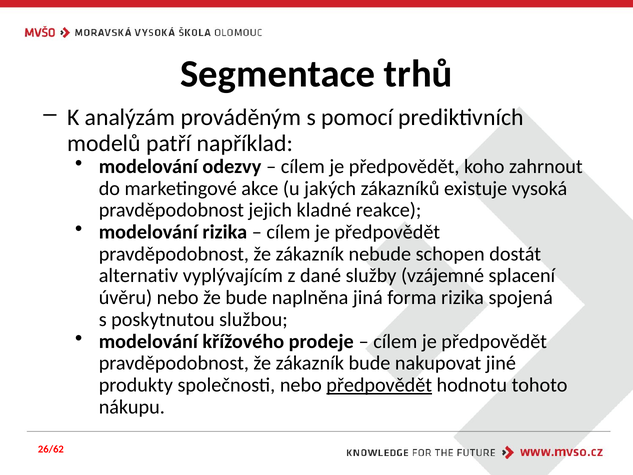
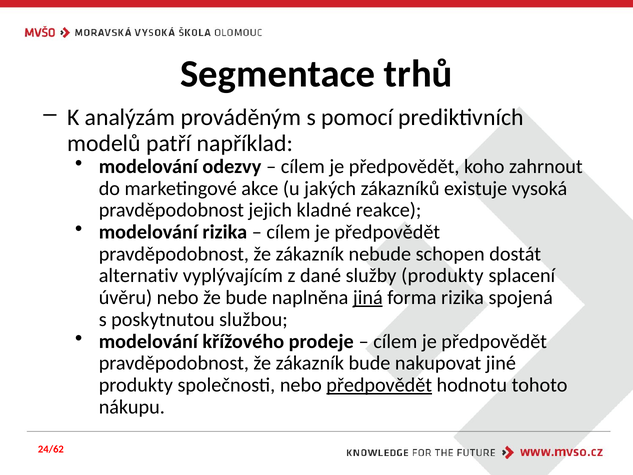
služby vzájemné: vzájemné -> produkty
jiná underline: none -> present
26/62: 26/62 -> 24/62
